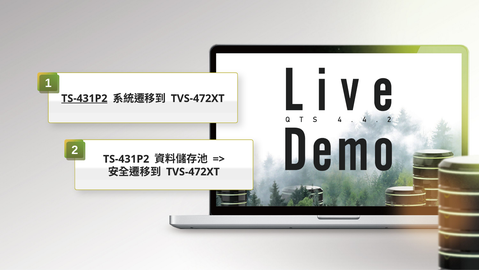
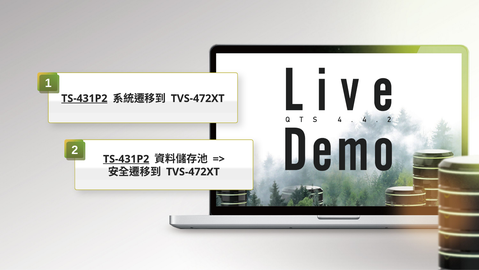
TS-431P2 at (126, 159) underline: none -> present
